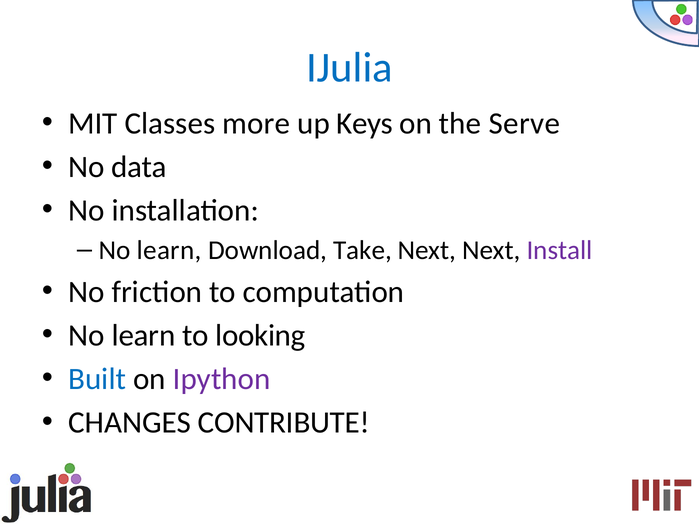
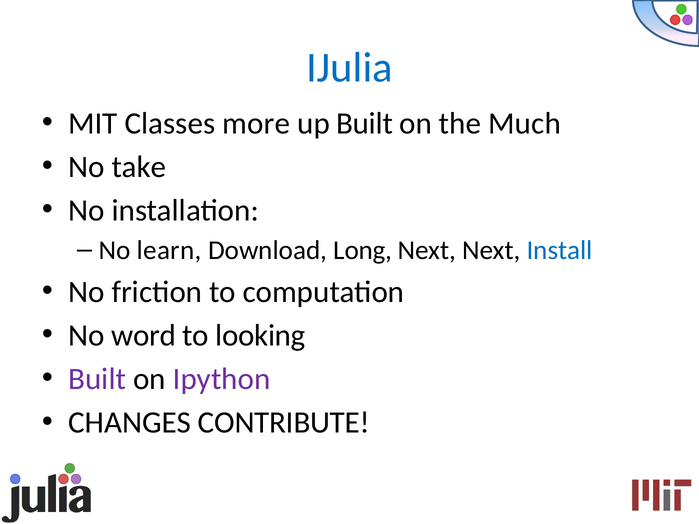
up Keys: Keys -> Built
Serve: Serve -> Much
data: data -> take
Take: Take -> Long
Install colour: purple -> blue
learn at (143, 336): learn -> word
Built at (97, 379) colour: blue -> purple
